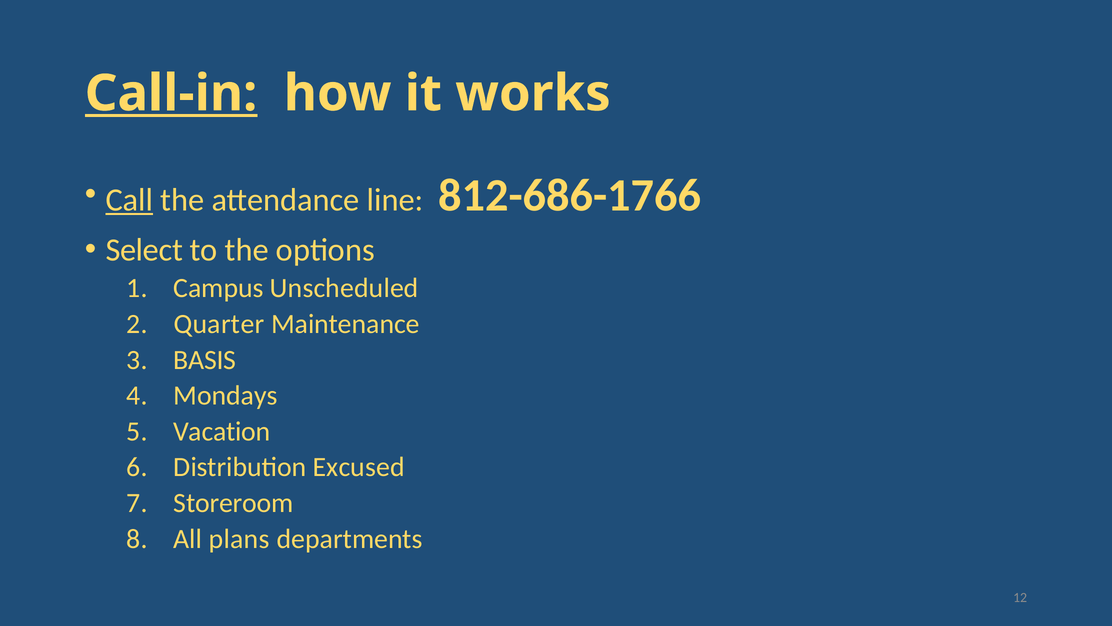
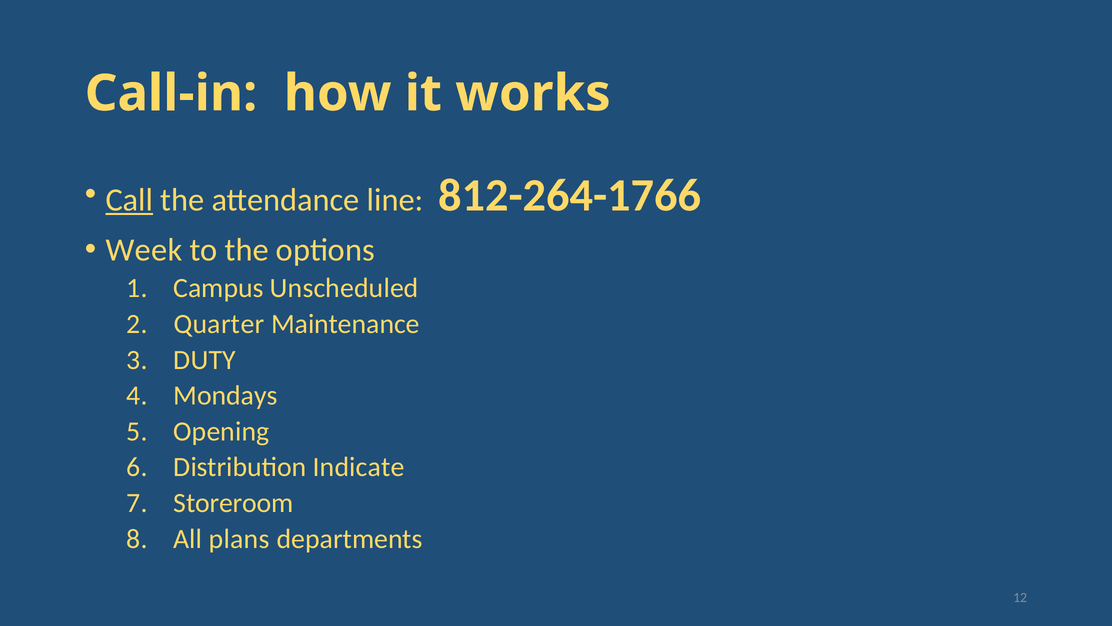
Call-in underline: present -> none
812-686-1766: 812-686-1766 -> 812-264-1766
Select: Select -> Week
BASIS: BASIS -> DUTY
Vacation: Vacation -> Opening
Excused: Excused -> Indicate
